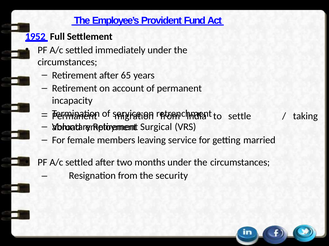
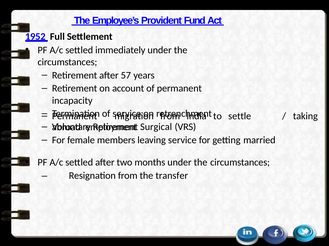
65: 65 -> 57
security: security -> transfer
